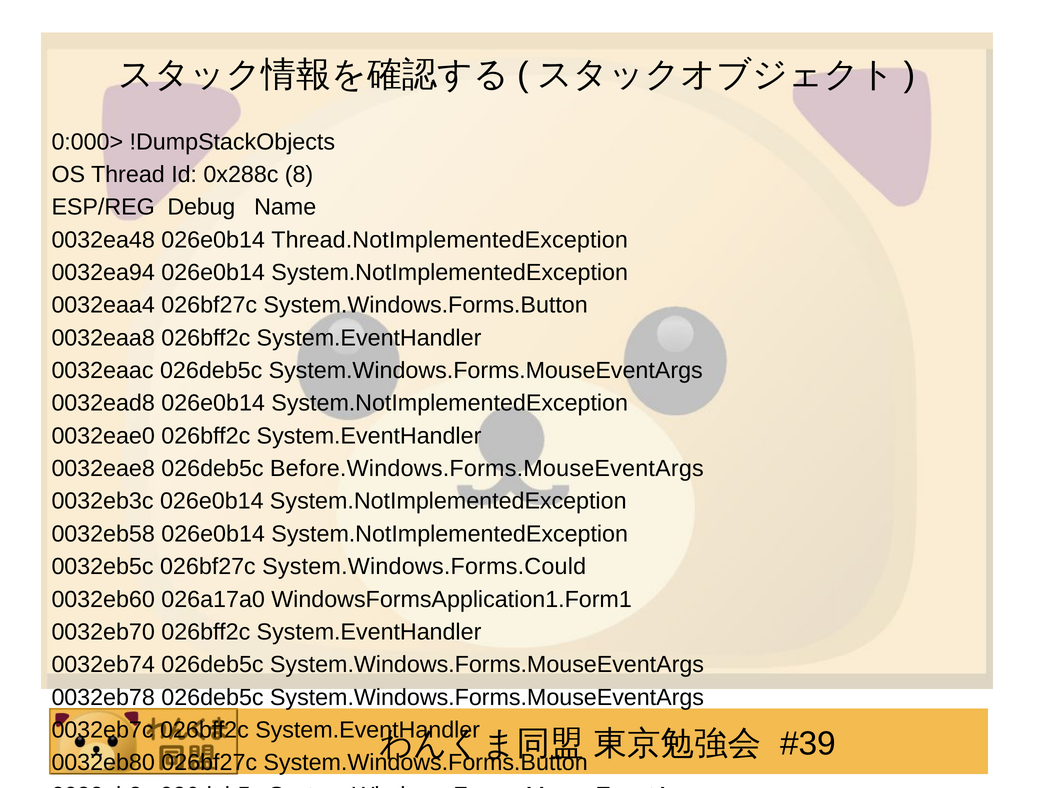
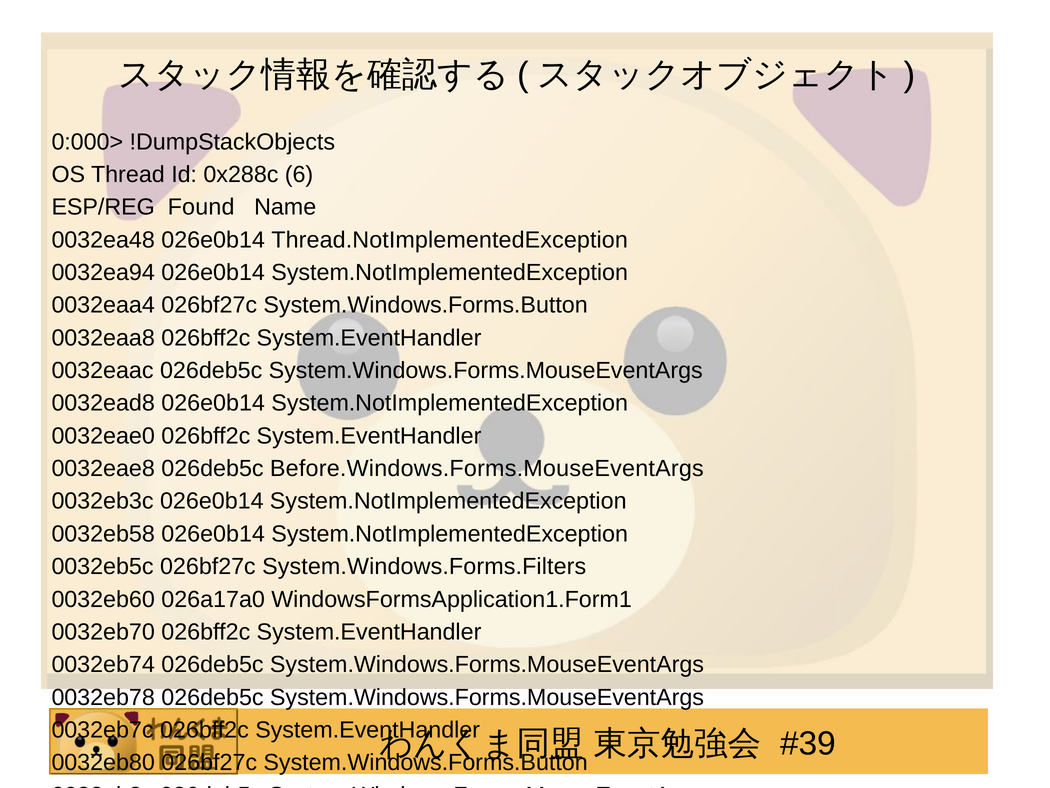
8: 8 -> 6
Debug: Debug -> Found
System.Windows.Forms.Could: System.Windows.Forms.Could -> System.Windows.Forms.Filters
